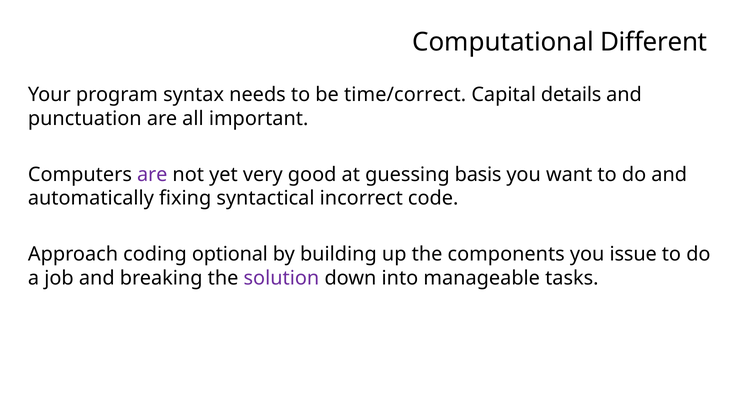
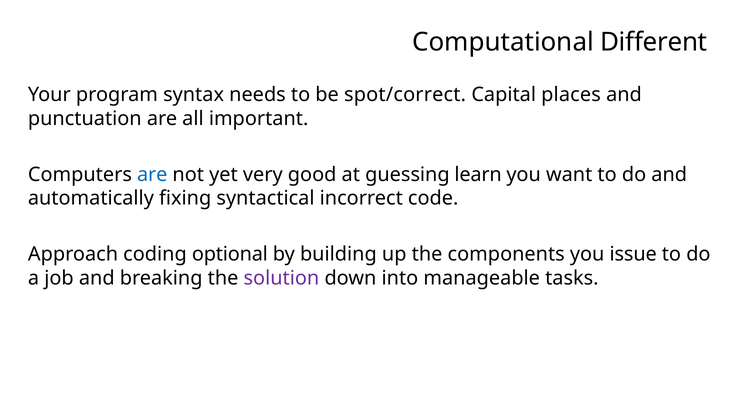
time/correct: time/correct -> spot/correct
details: details -> places
are at (152, 174) colour: purple -> blue
basis: basis -> learn
